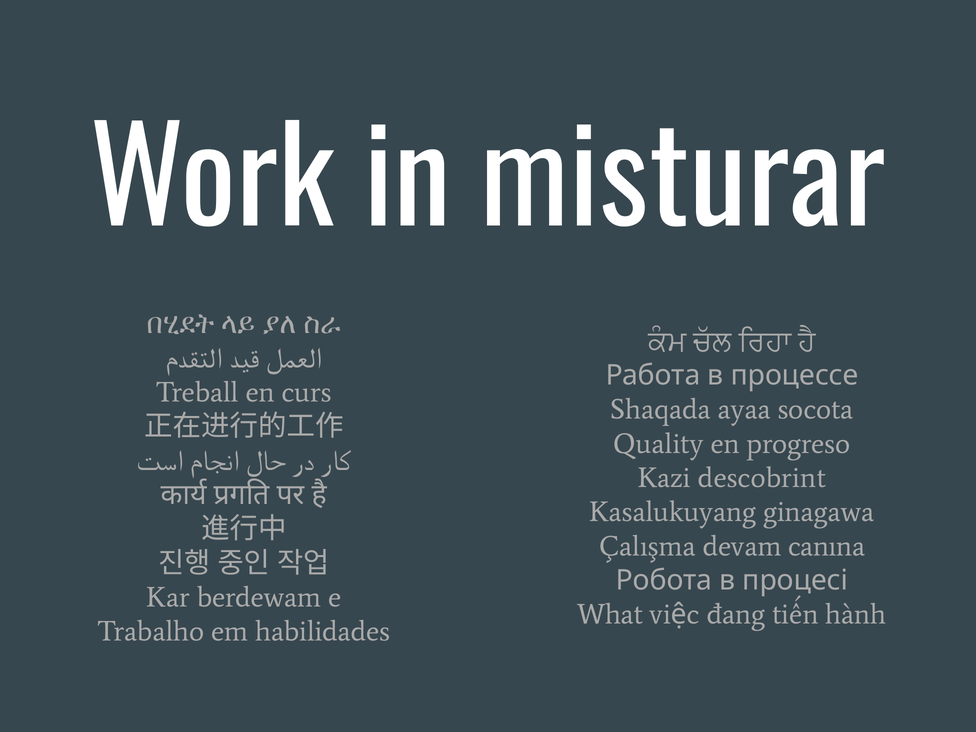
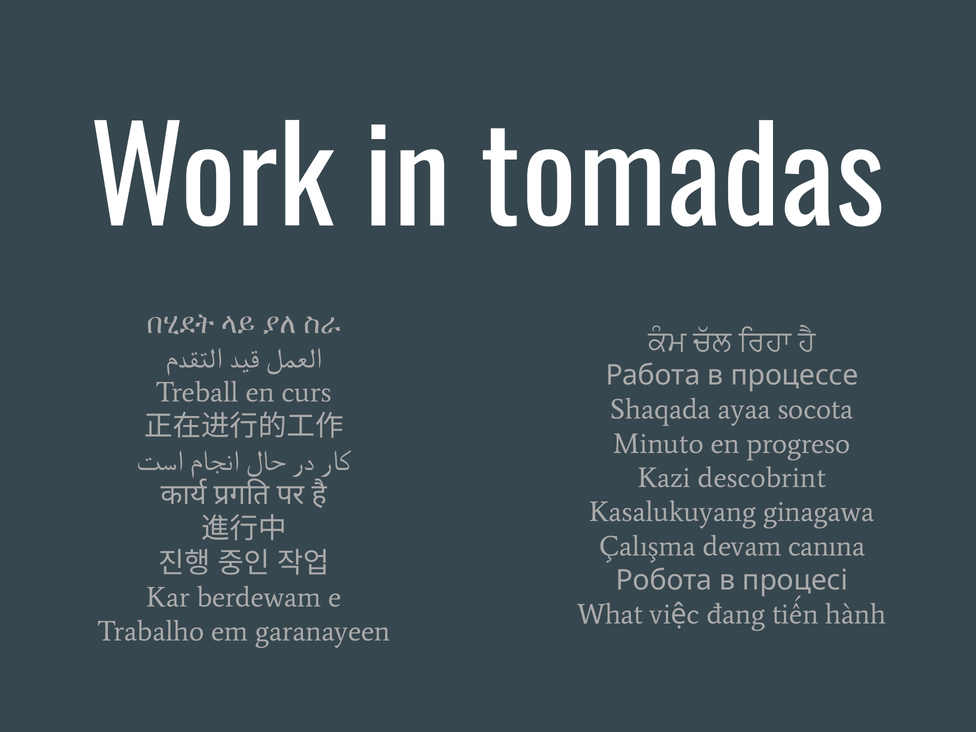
misturar: misturar -> tomadas
Quality: Quality -> Minuto
habilidades: habilidades -> garanayeen
